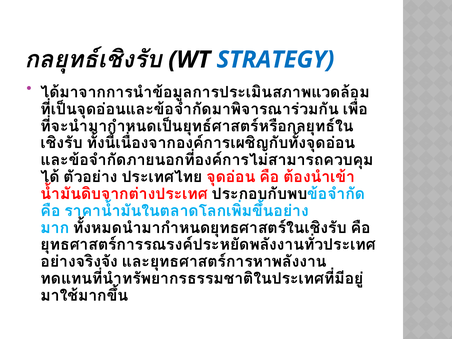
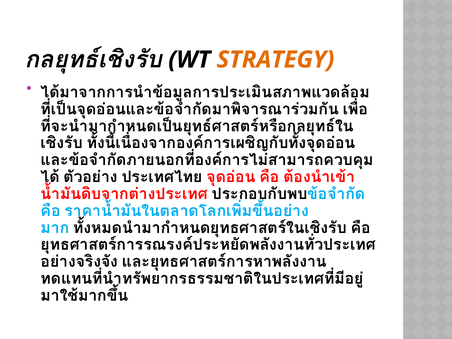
STRATEGY colour: blue -> orange
